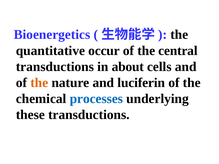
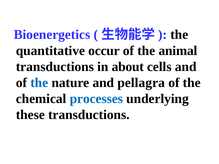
central: central -> animal
the at (39, 83) colour: orange -> blue
luciferin: luciferin -> pellagra
